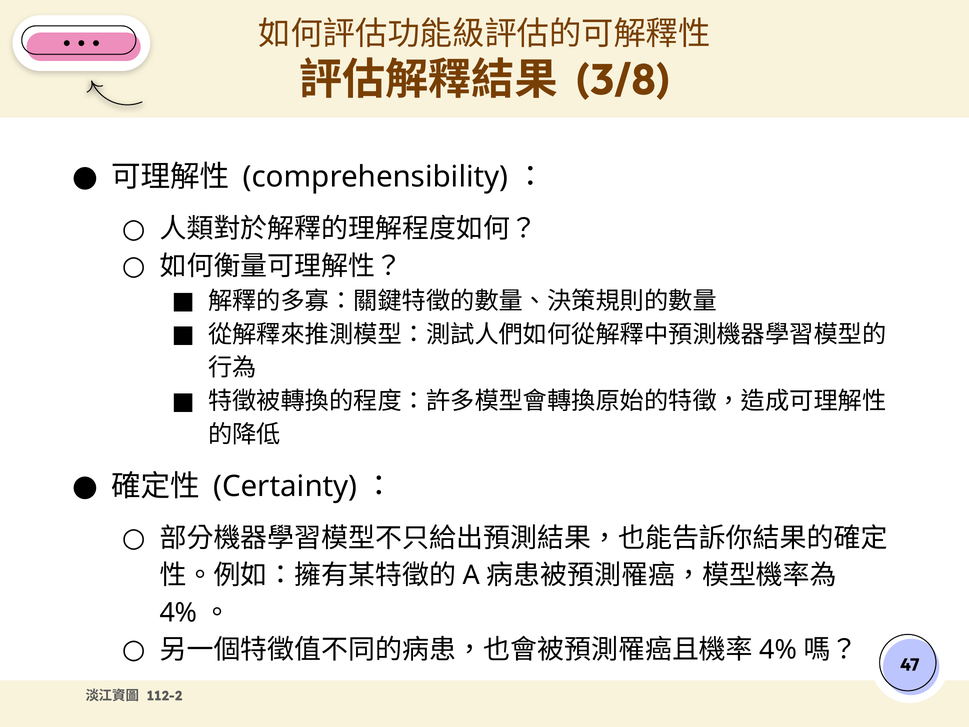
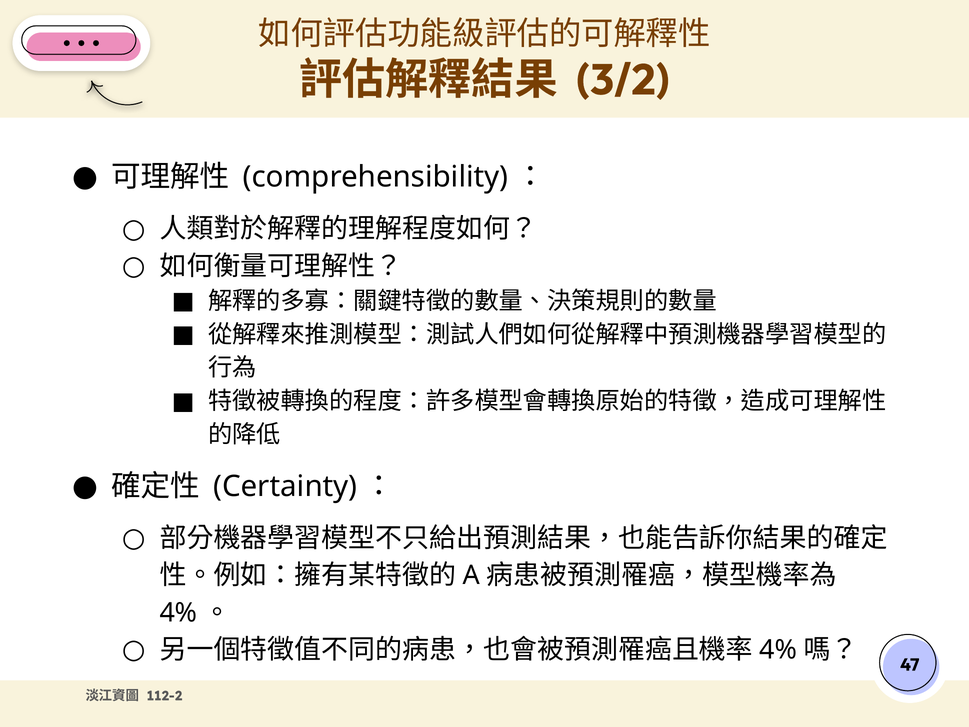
3/8: 3/8 -> 3/2
